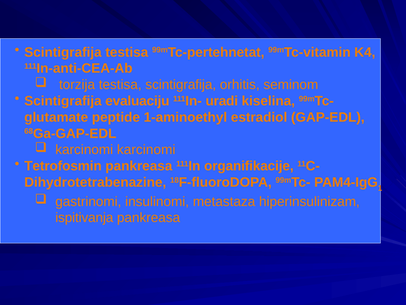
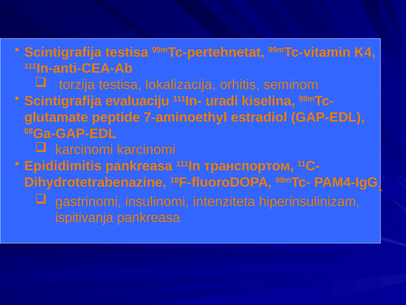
testisa scintigrafija: scintigrafija -> lokalizacija
1-aminoethyl: 1-aminoethyl -> 7-aminoethyl
Tetrofosmin: Tetrofosmin -> Epididimitis
organifikacije: organifikacije -> транспортом
metastaza: metastaza -> intenziteta
